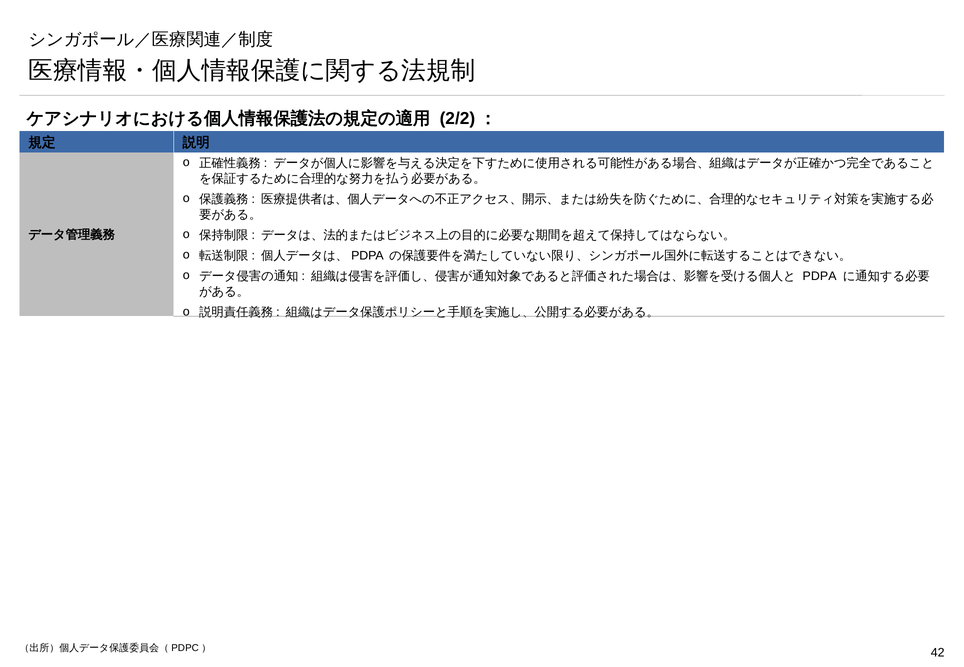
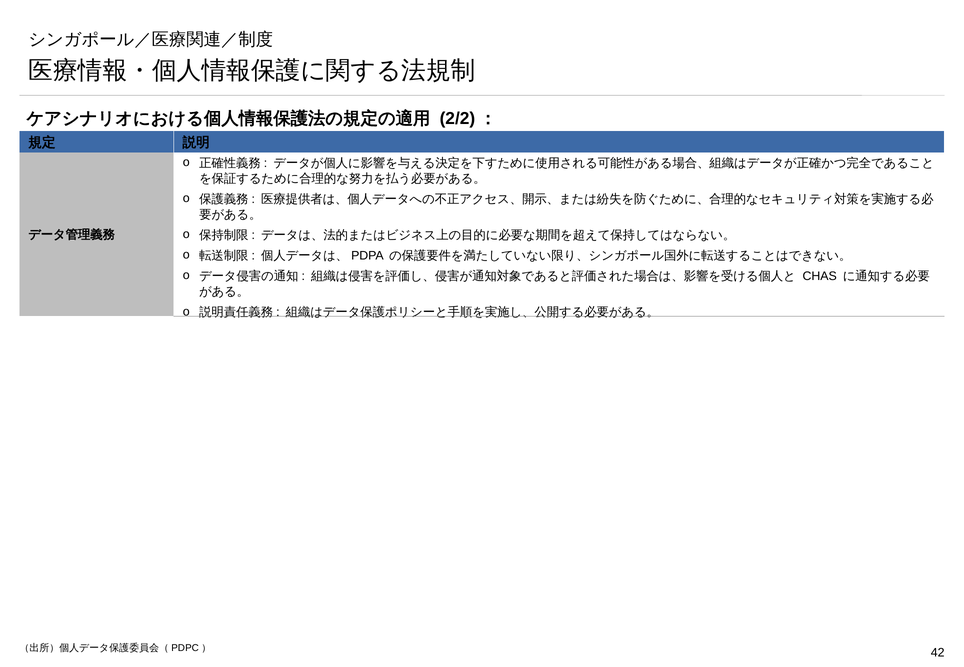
PDPA: PDPA -> CHAS
